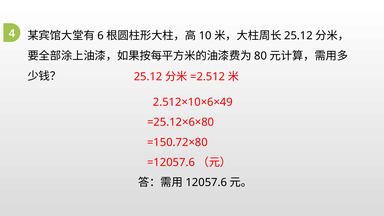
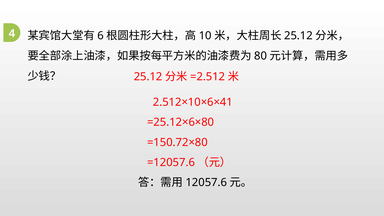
2.512×10×6×49: 2.512×10×6×49 -> 2.512×10×6×41
